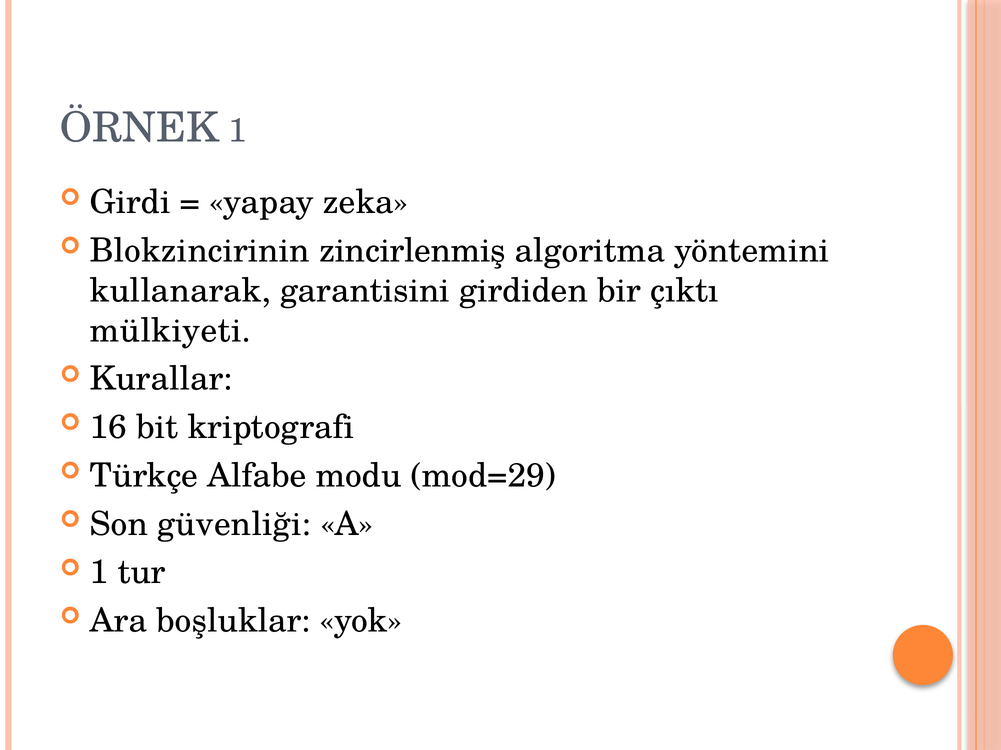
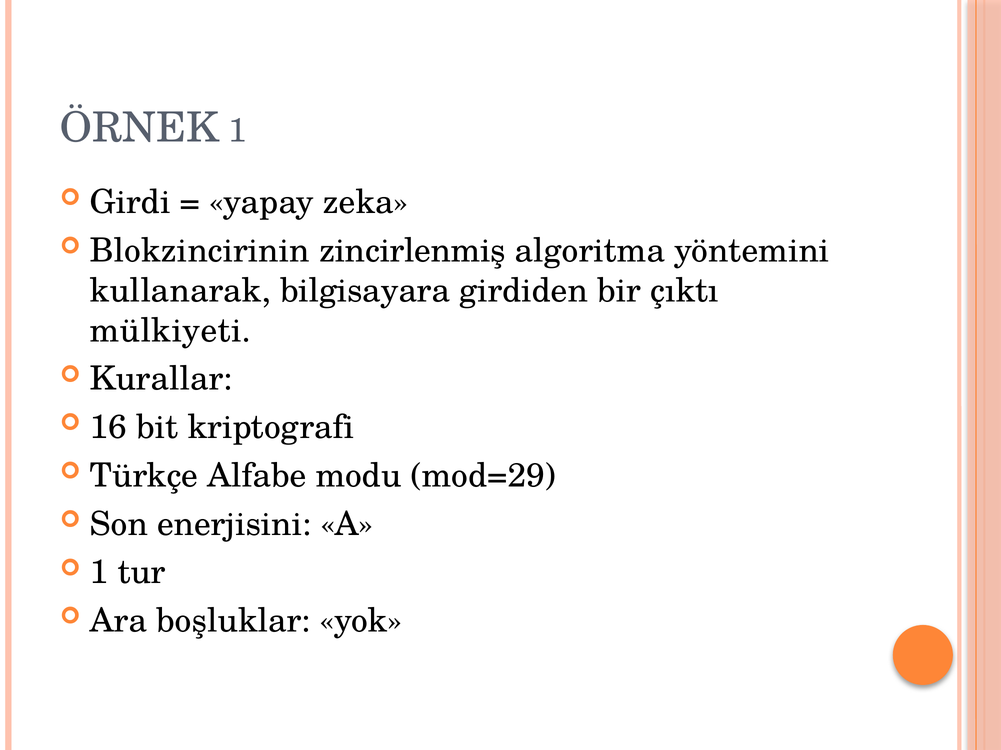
garantisini: garantisini -> bilgisayara
güvenliği: güvenliği -> enerjisini
